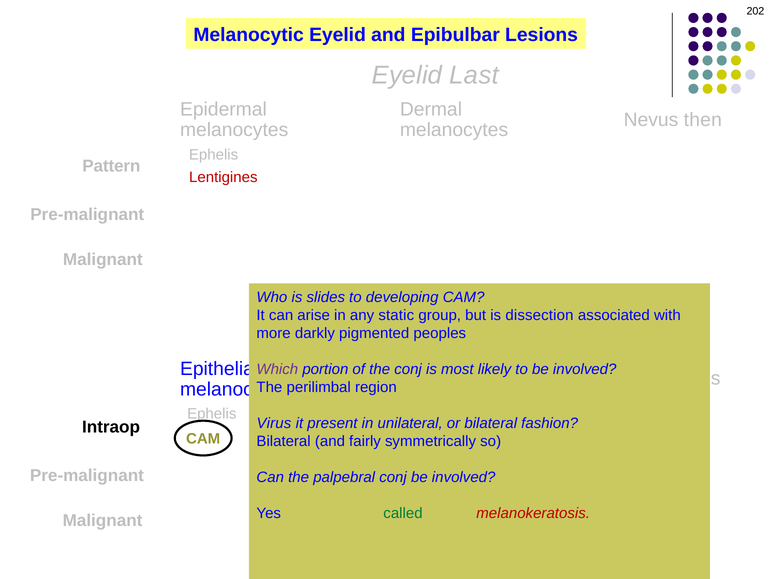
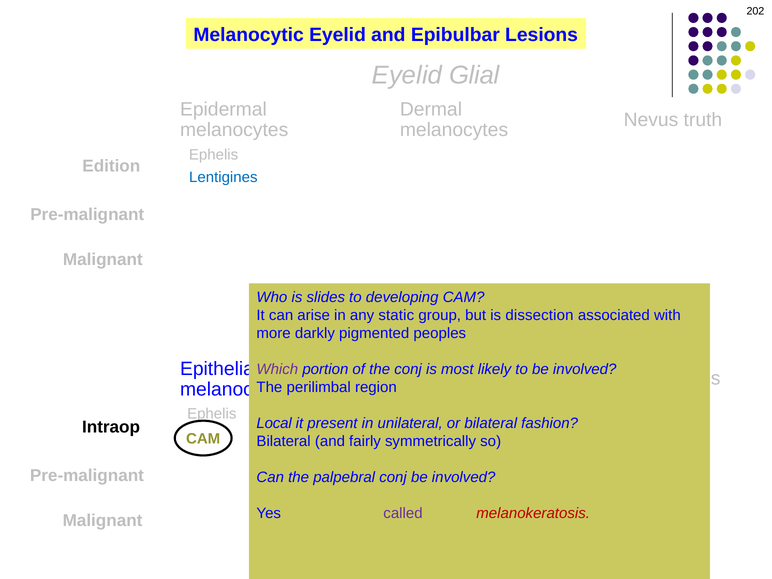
Last: Last -> Glial
then: then -> truth
Pattern: Pattern -> Edition
Lentigines colour: red -> blue
Virus: Virus -> Local
called colour: green -> purple
